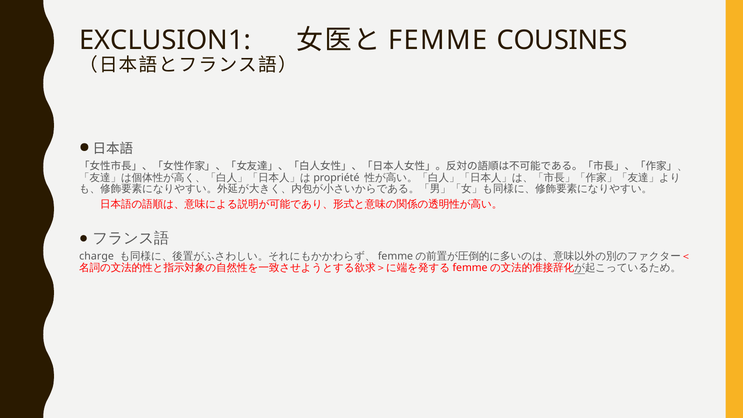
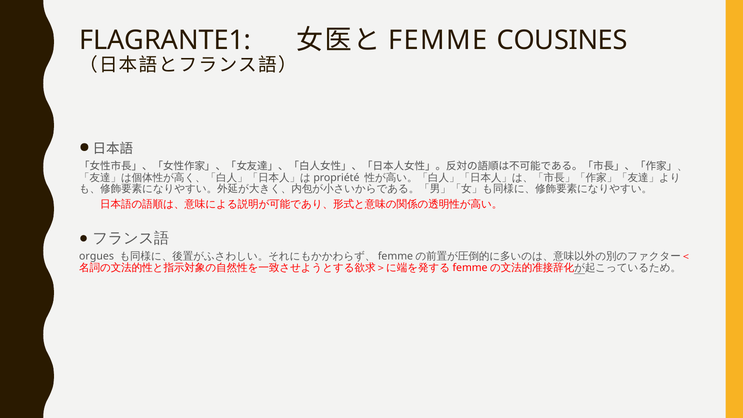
EXCLUSION1: EXCLUSION1 -> FLAGRANTE1
charge: charge -> orgues
